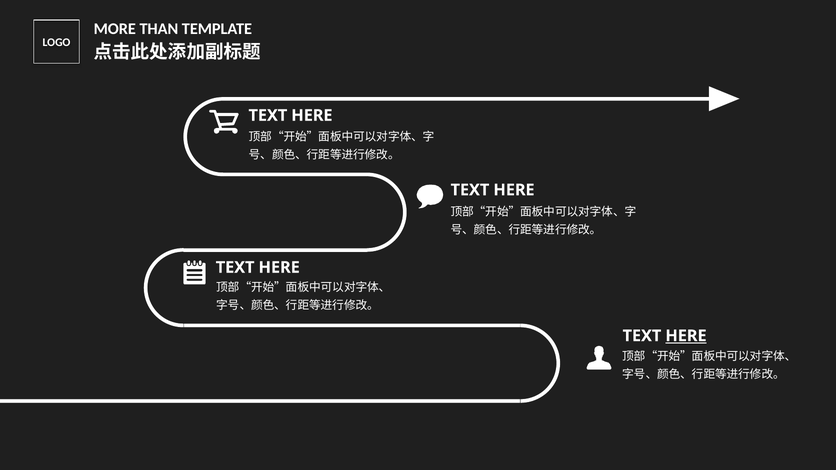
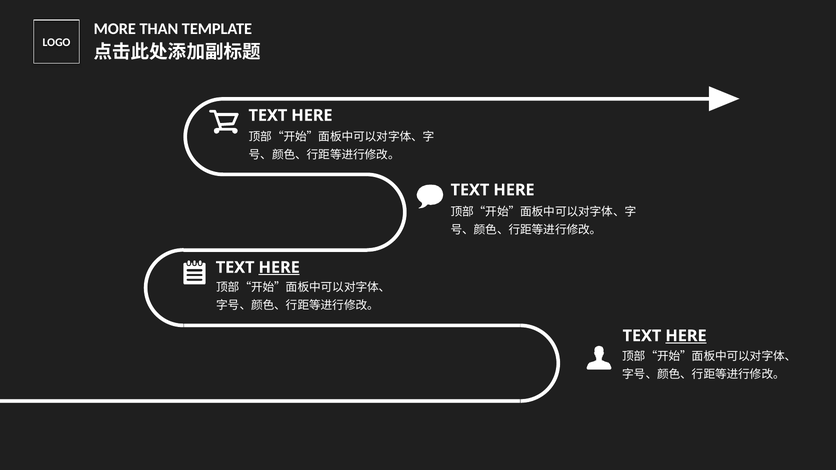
HERE at (279, 268) underline: none -> present
